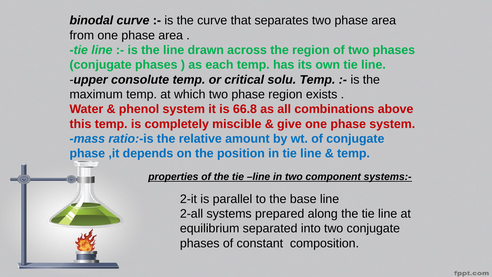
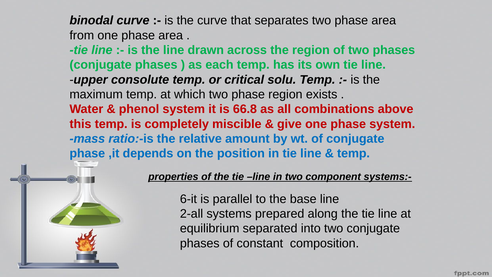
2-it: 2-it -> 6-it
